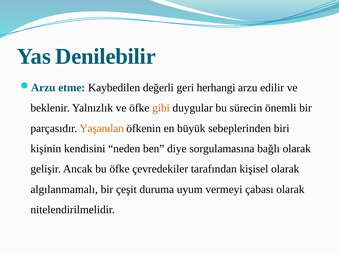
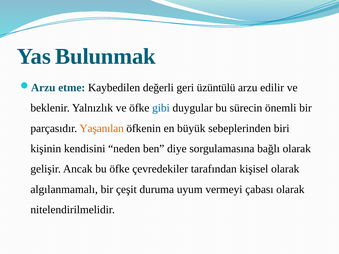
Denilebilir: Denilebilir -> Bulunmak
herhangi: herhangi -> üzüntülü
gibi colour: orange -> blue
